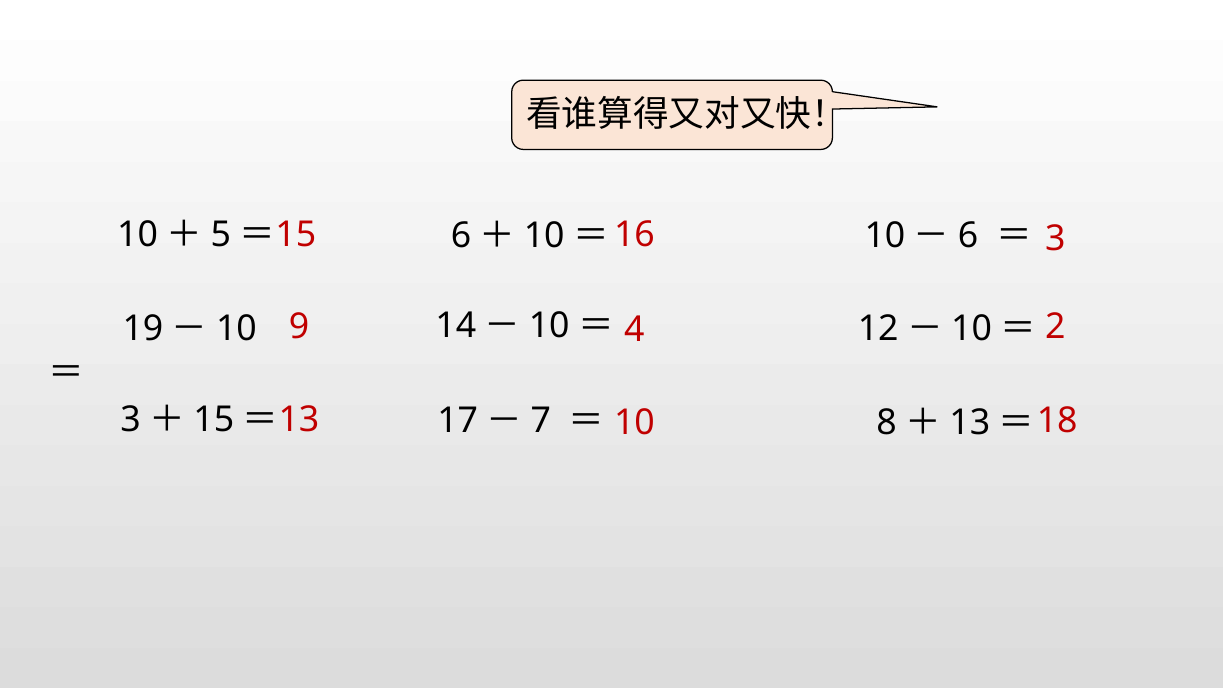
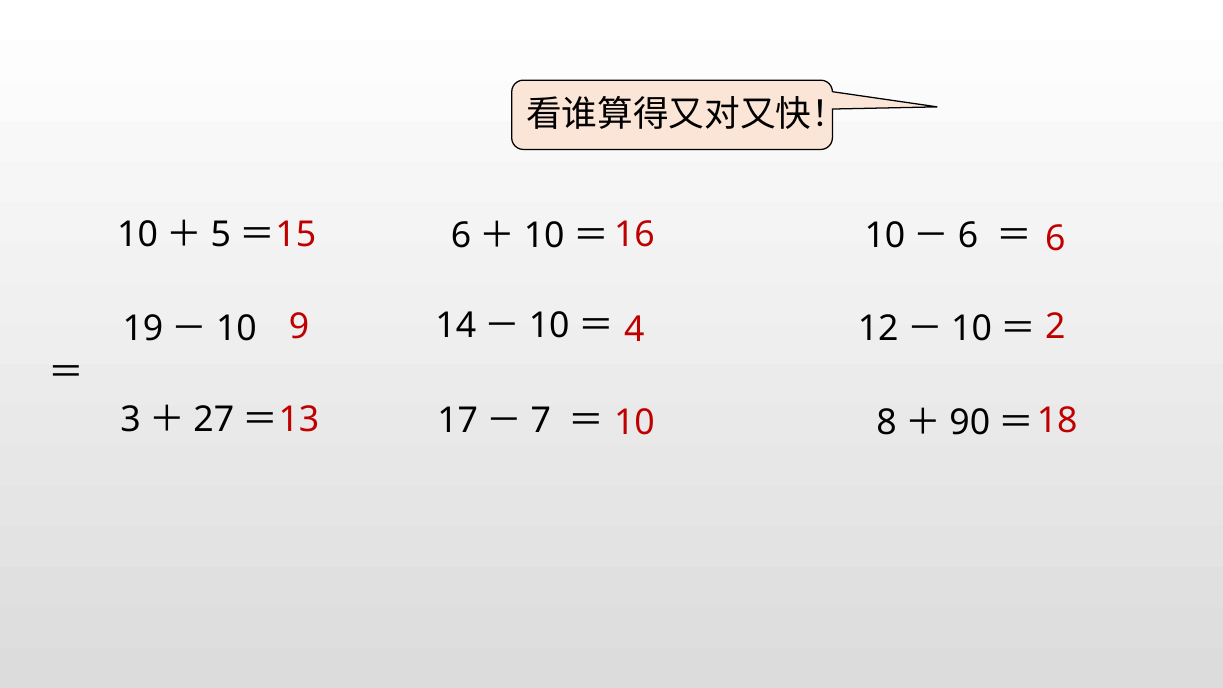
3 at (1055, 238): 3 -> 6
15 at (214, 420): 15 -> 27
13 at (970, 422): 13 -> 90
